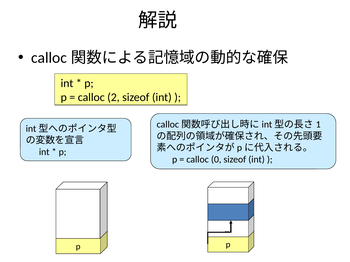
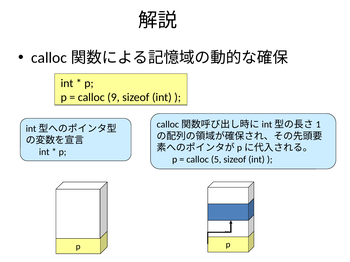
2: 2 -> 9
0: 0 -> 5
